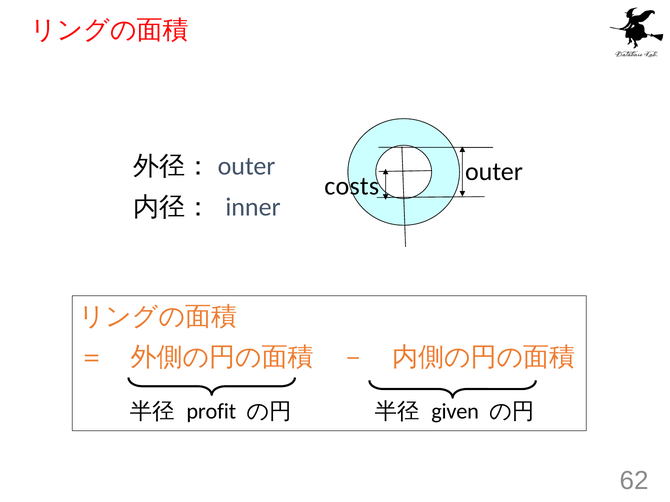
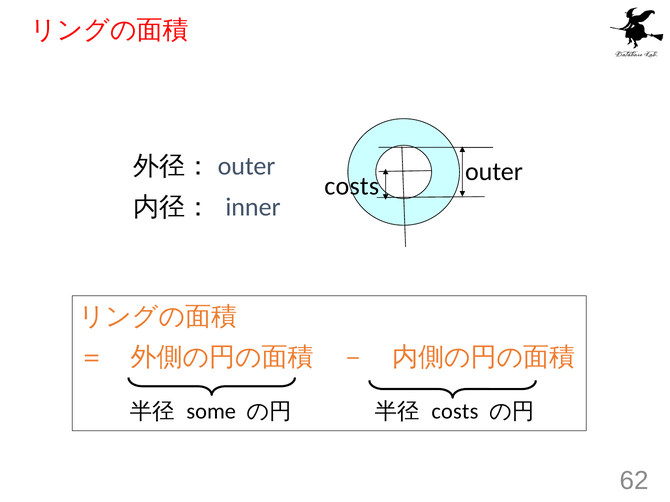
profit: profit -> some
given at (455, 412): given -> costs
